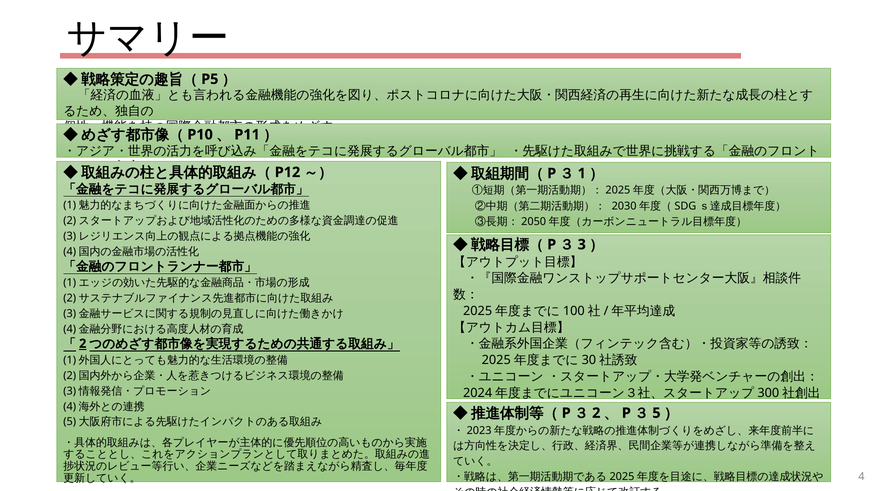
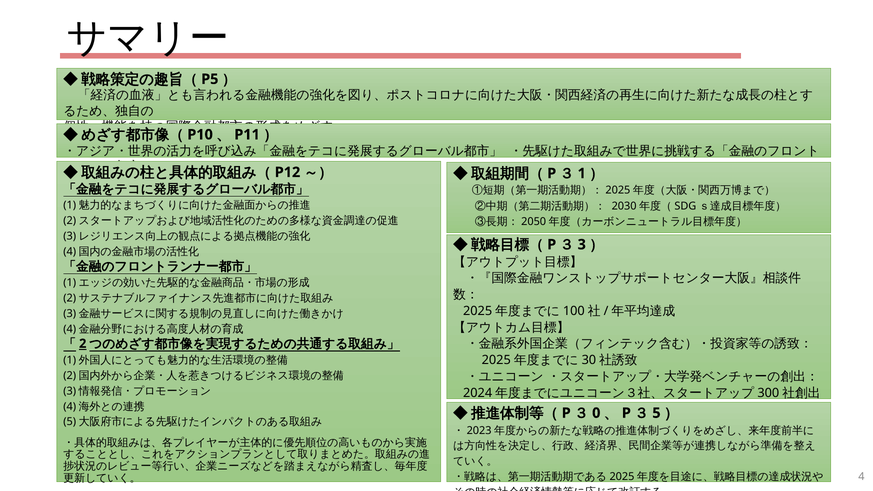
2 at (596, 413): 2 -> 0
